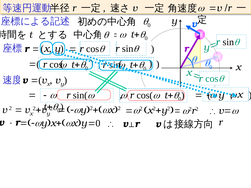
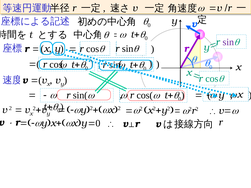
sin at (228, 42) colour: black -> purple
